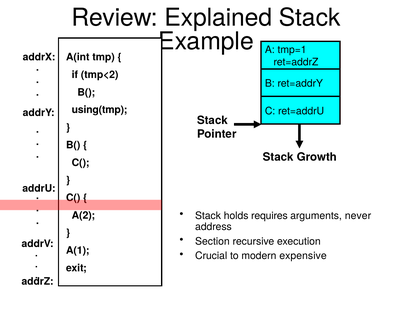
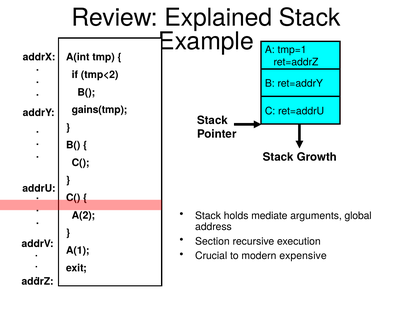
using(tmp: using(tmp -> gains(tmp
requires: requires -> mediate
never: never -> global
